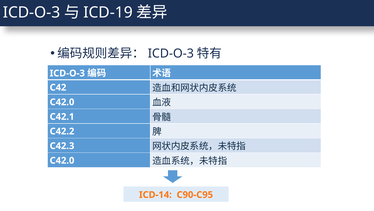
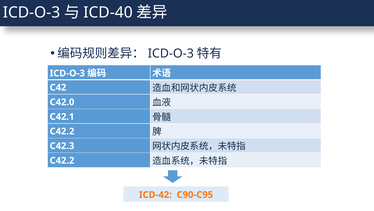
ICD-19: ICD-19 -> ICD-40
C42.0 at (62, 160): C42.0 -> C42.2
ICD-14: ICD-14 -> ICD-42
